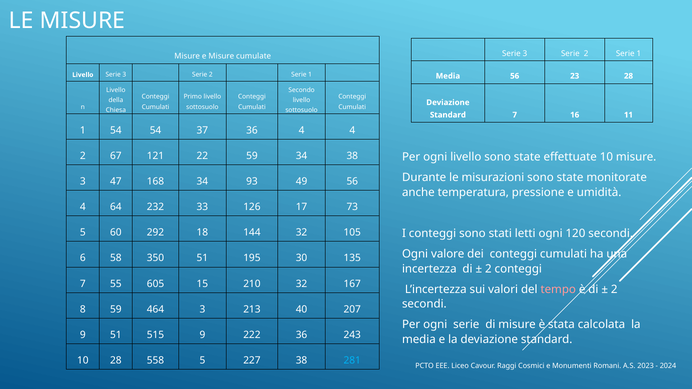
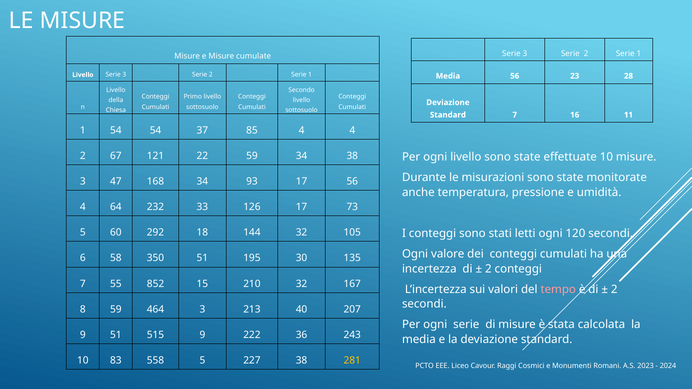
37 36: 36 -> 85
93 49: 49 -> 17
605: 605 -> 852
10 28: 28 -> 83
281 colour: light blue -> yellow
